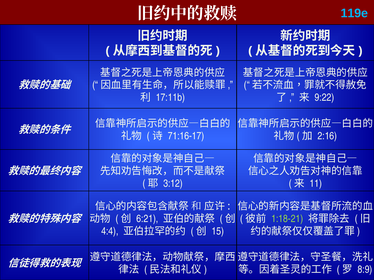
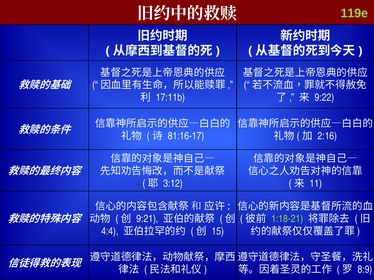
119e colour: light blue -> light green
71:16-17: 71:16-17 -> 81:16-17
6:21: 6:21 -> 9:21
